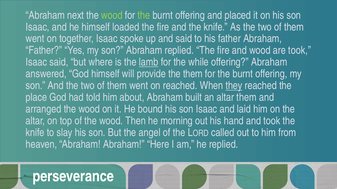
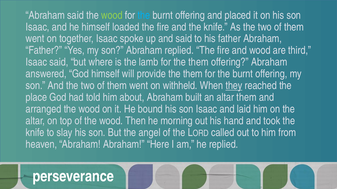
Abraham next: next -> said
the at (144, 15) colour: light green -> light blue
are took: took -> third
lamb underline: present -> none
for the while: while -> them
on reached: reached -> withheld
